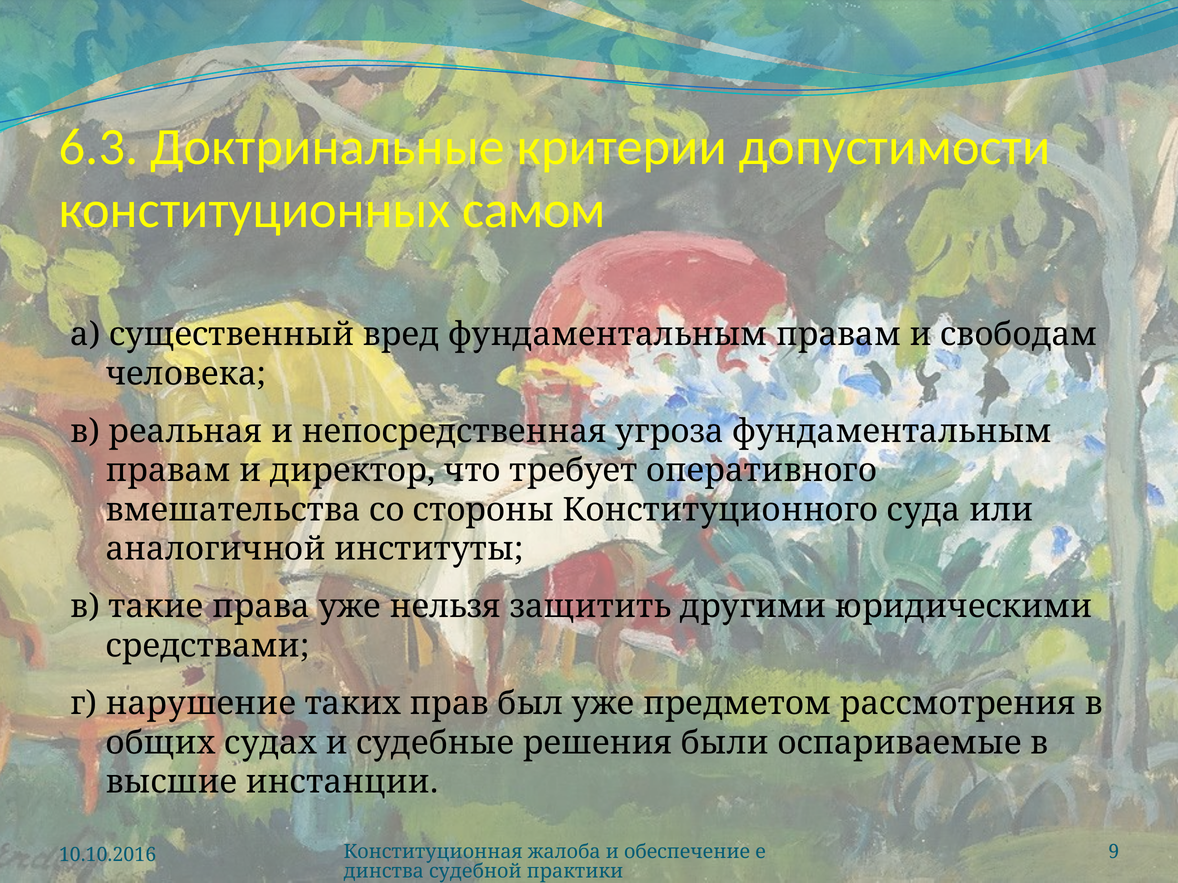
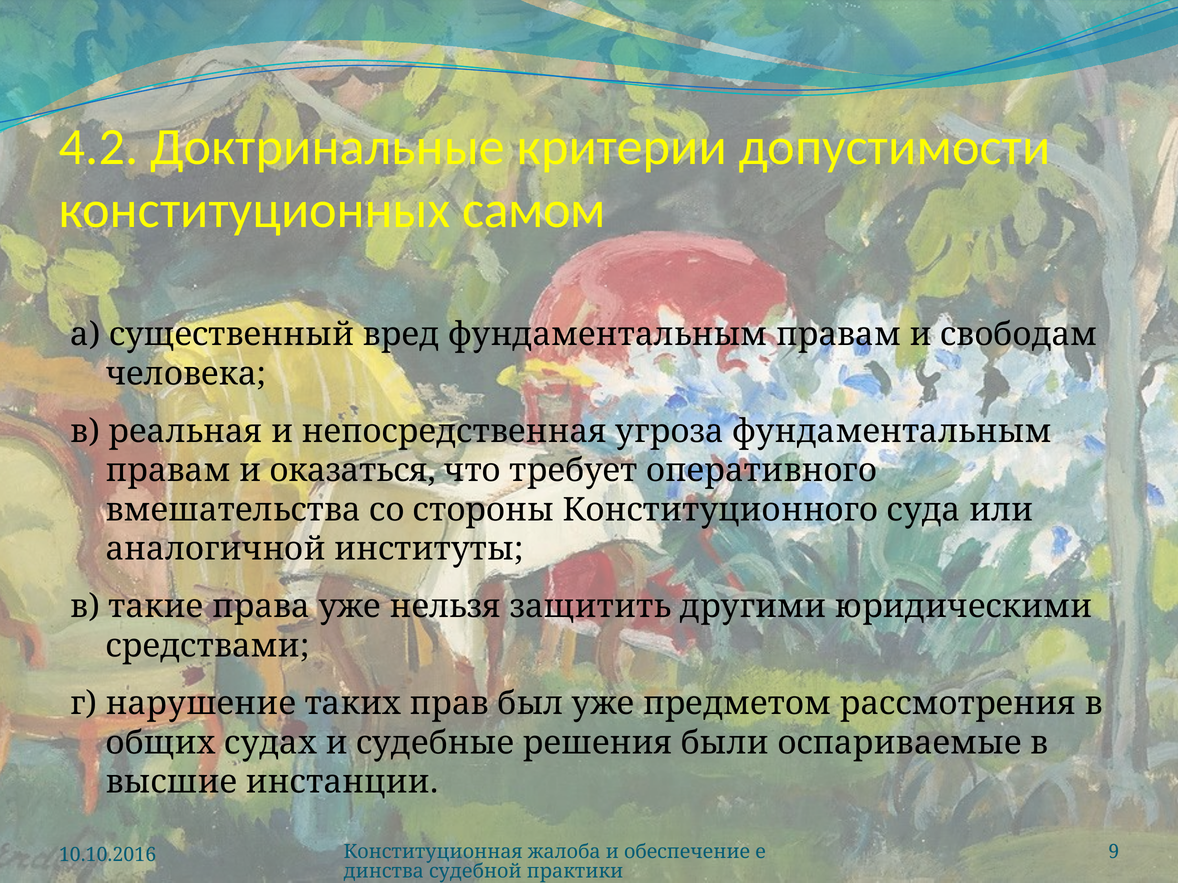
6.3: 6.3 -> 4.2
директор: директор -> оказаться
